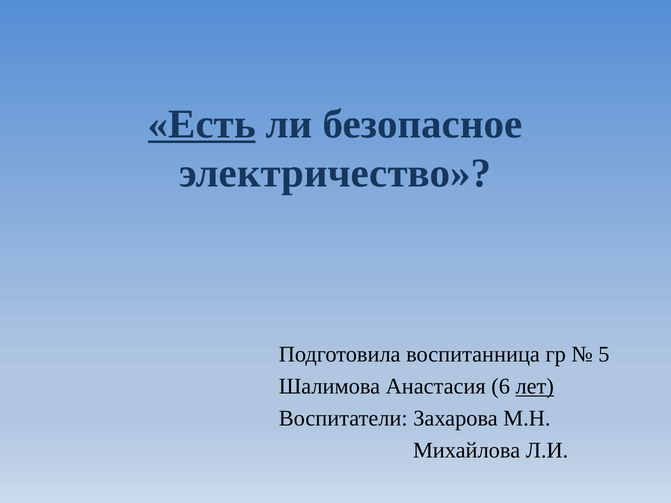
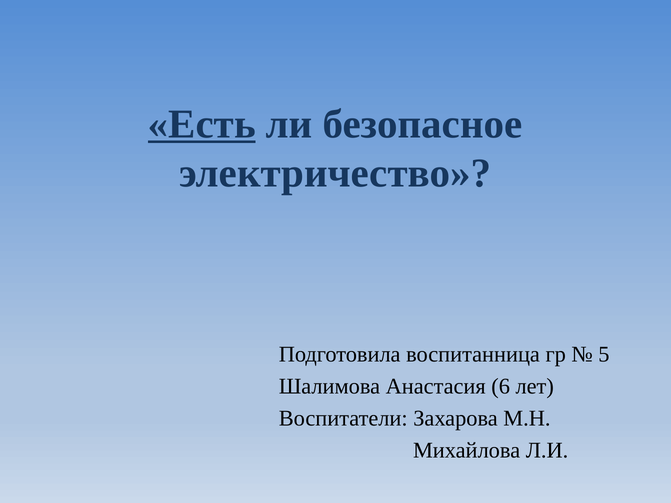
лет underline: present -> none
